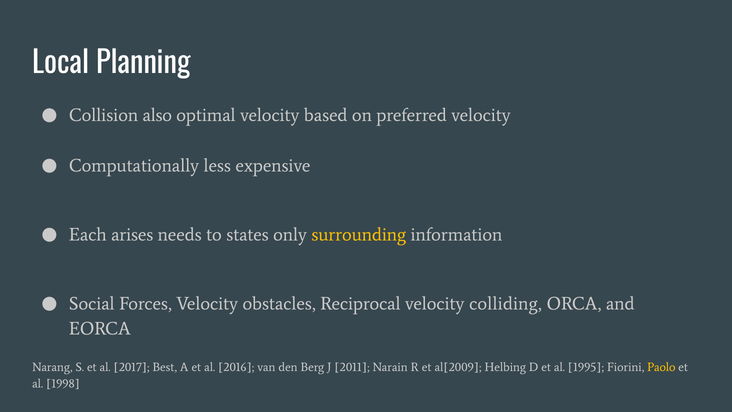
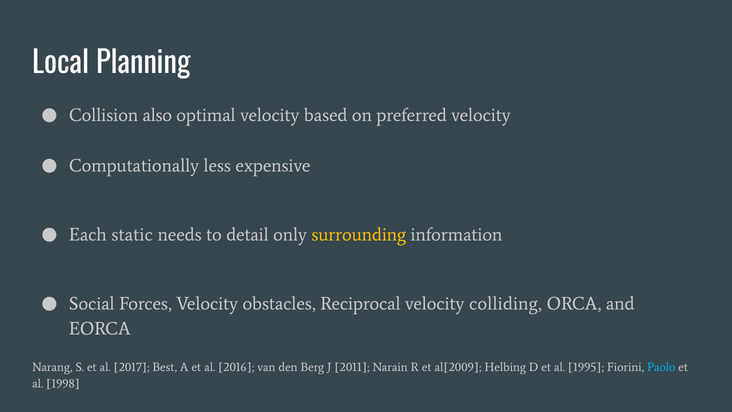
arises: arises -> static
states: states -> detail
Paolo colour: yellow -> light blue
